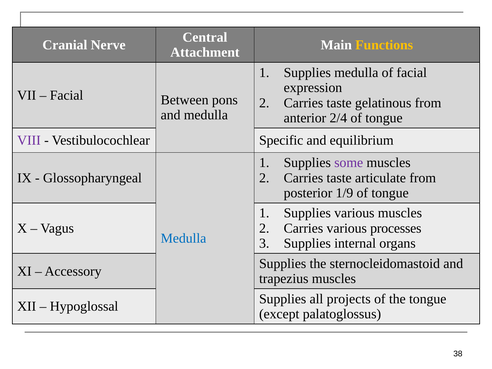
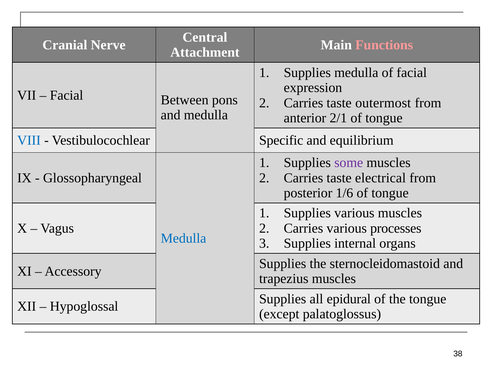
Functions colour: yellow -> pink
gelatinous: gelatinous -> outermost
2/4: 2/4 -> 2/1
VIII colour: purple -> blue
articulate: articulate -> electrical
1/9: 1/9 -> 1/6
projects: projects -> epidural
